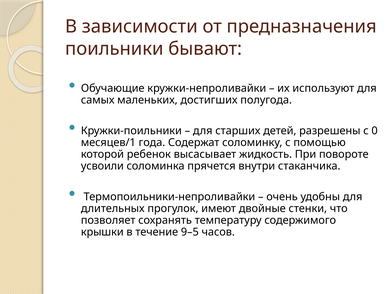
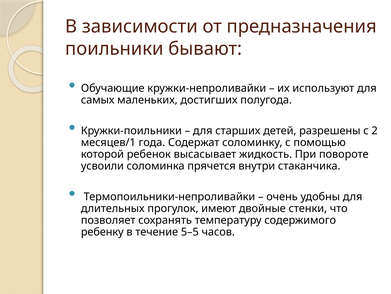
0: 0 -> 2
крышки: крышки -> ребенку
9–5: 9–5 -> 5–5
